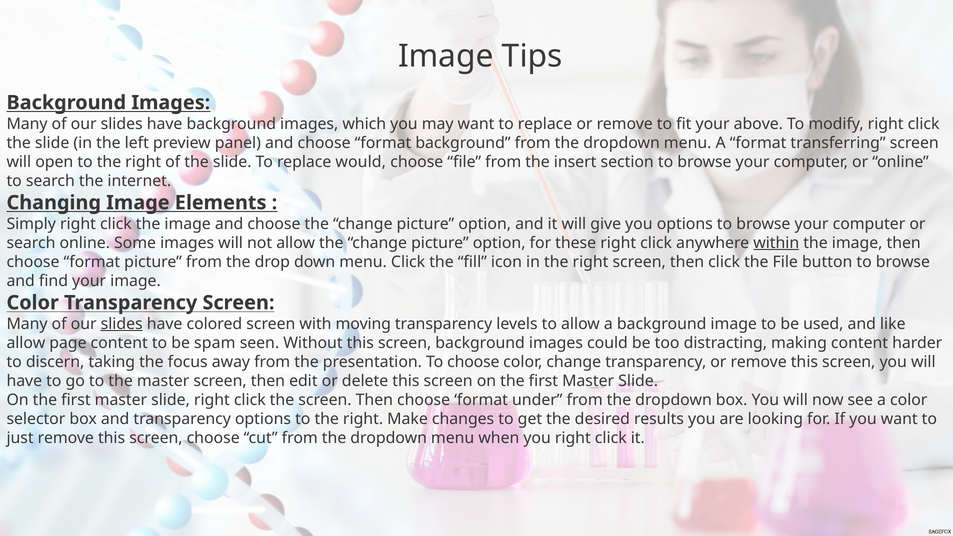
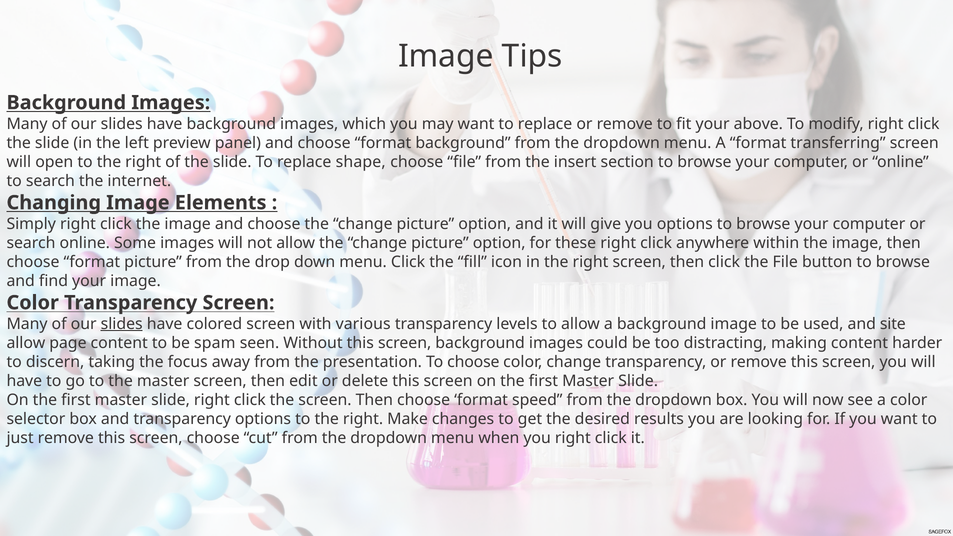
would: would -> shape
within underline: present -> none
moving: moving -> various
like: like -> site
under: under -> speed
